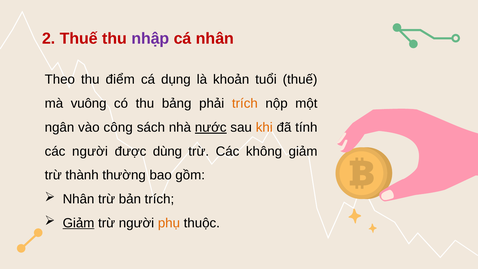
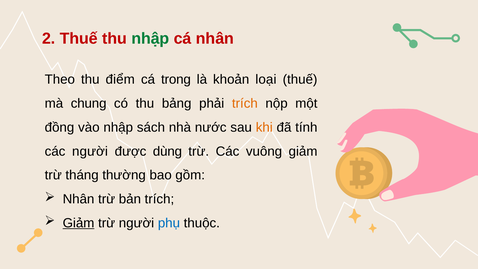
nhập at (150, 39) colour: purple -> green
dụng: dụng -> trong
tuổi: tuổi -> loại
vuông: vuông -> chung
ngân: ngân -> đồng
vào công: công -> nhập
nước underline: present -> none
không: không -> vuông
thành: thành -> tháng
phụ colour: orange -> blue
